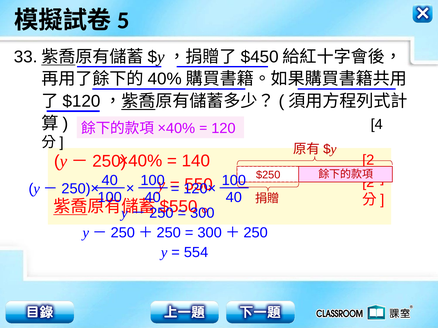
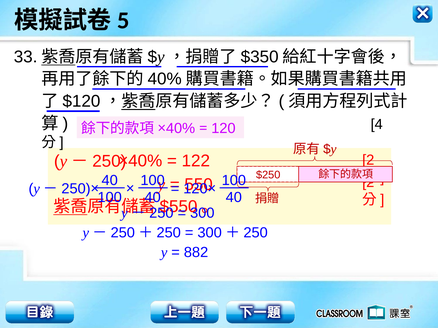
$450: $450 -> $350
140: 140 -> 122
554: 554 -> 882
